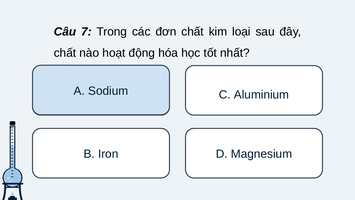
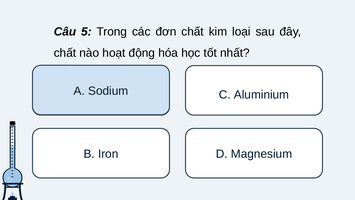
7: 7 -> 5
